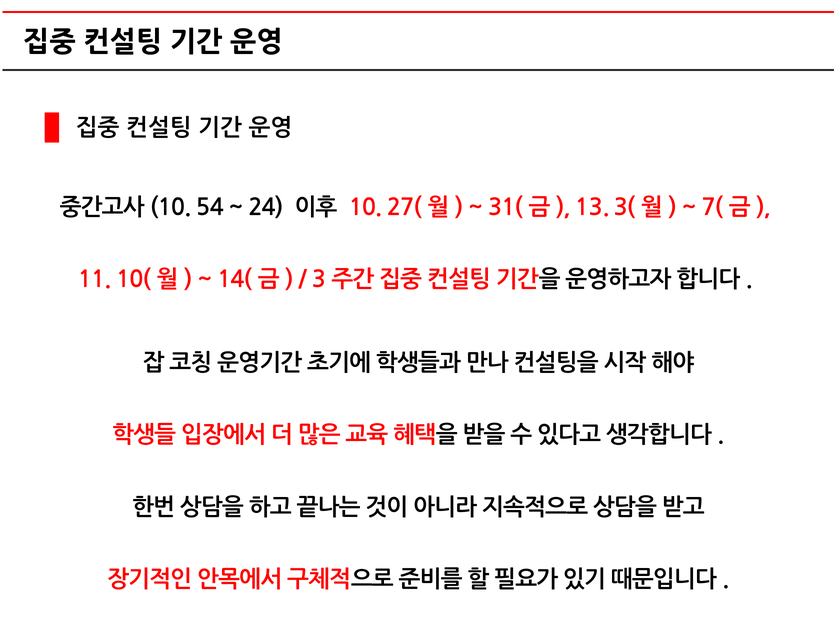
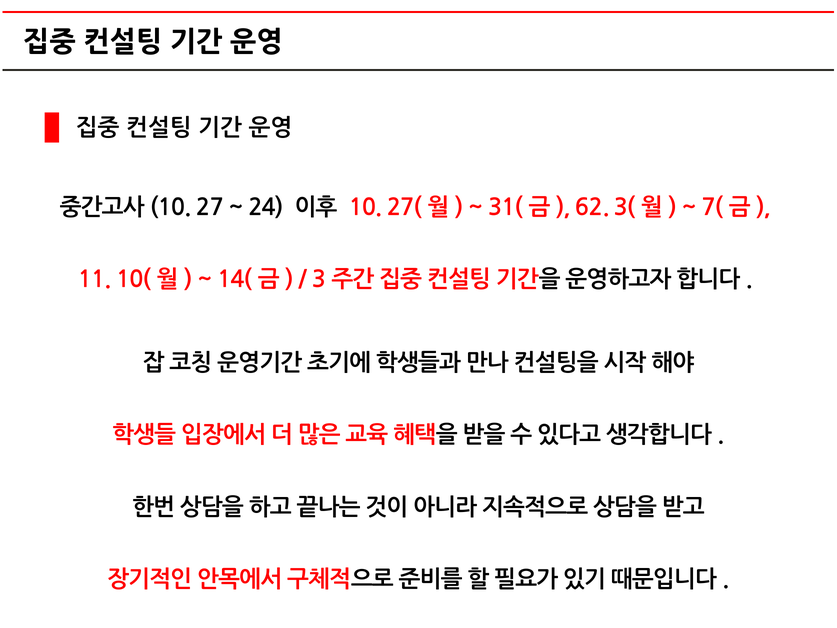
54: 54 -> 27
13: 13 -> 62
